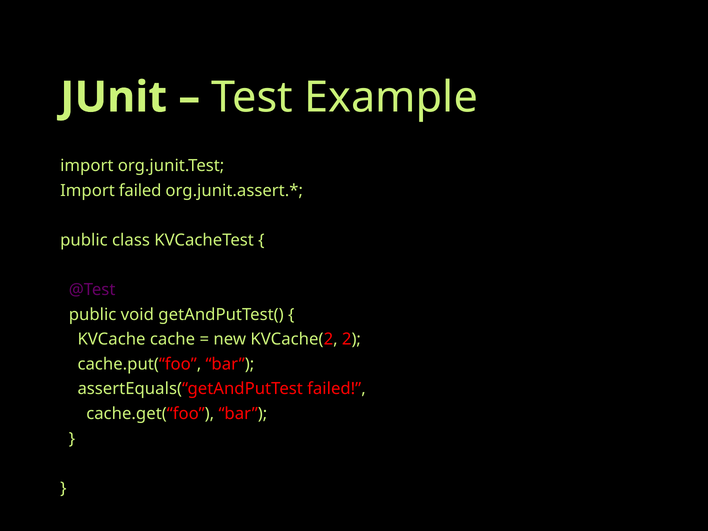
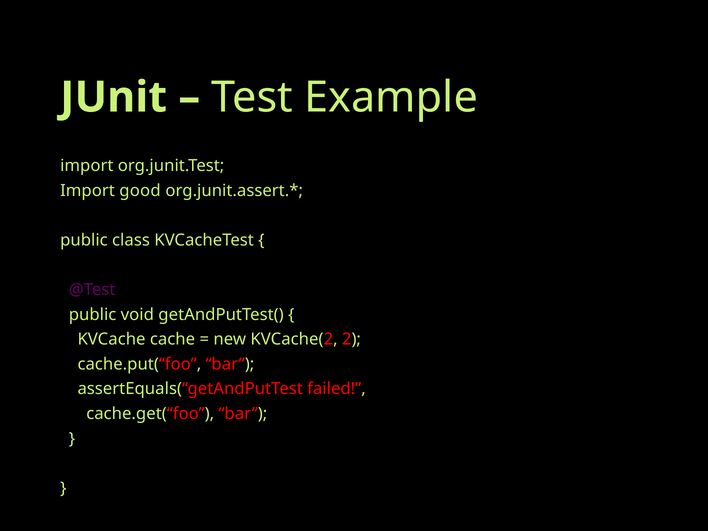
Import failed: failed -> good
